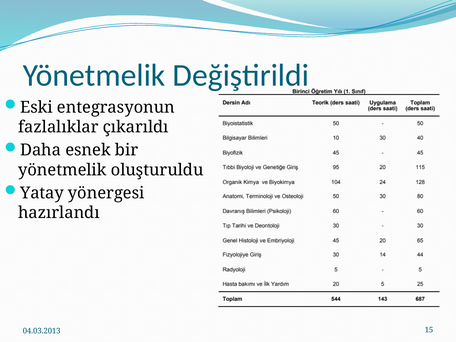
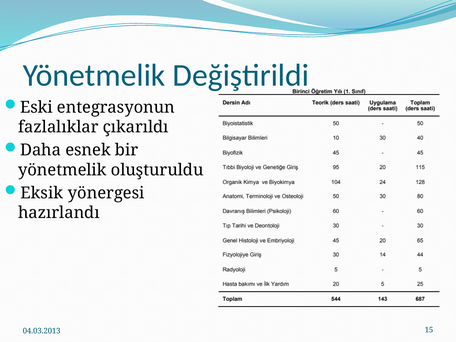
Yatay: Yatay -> Eksik
